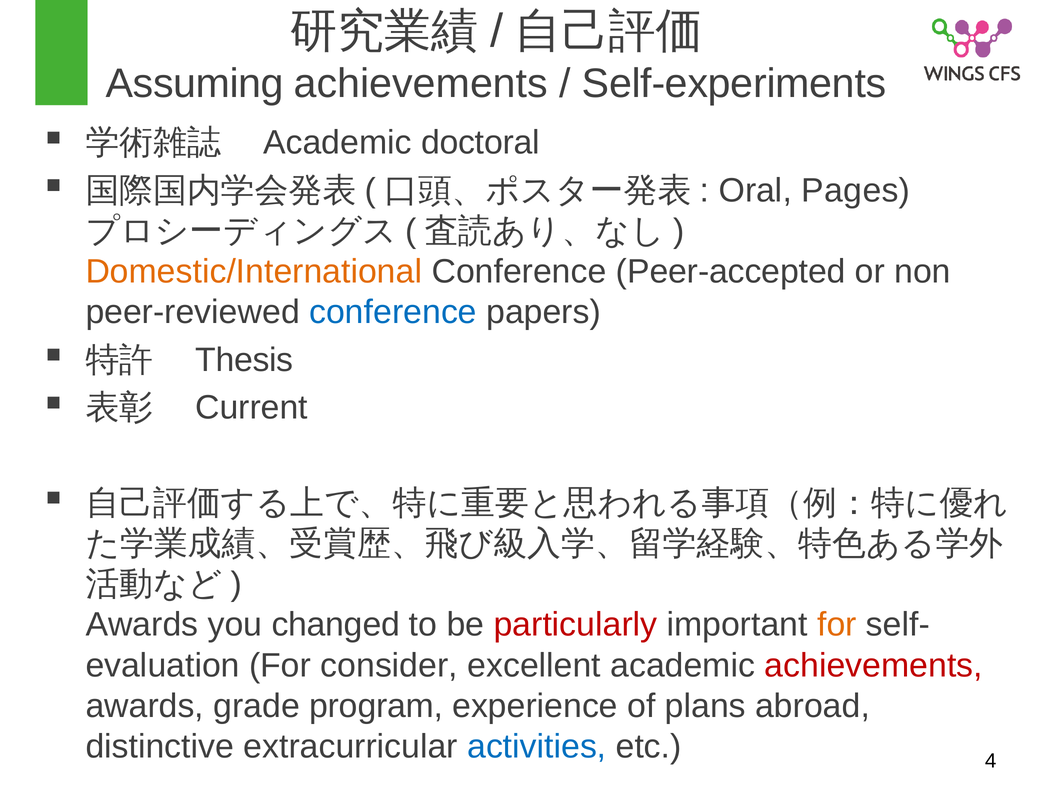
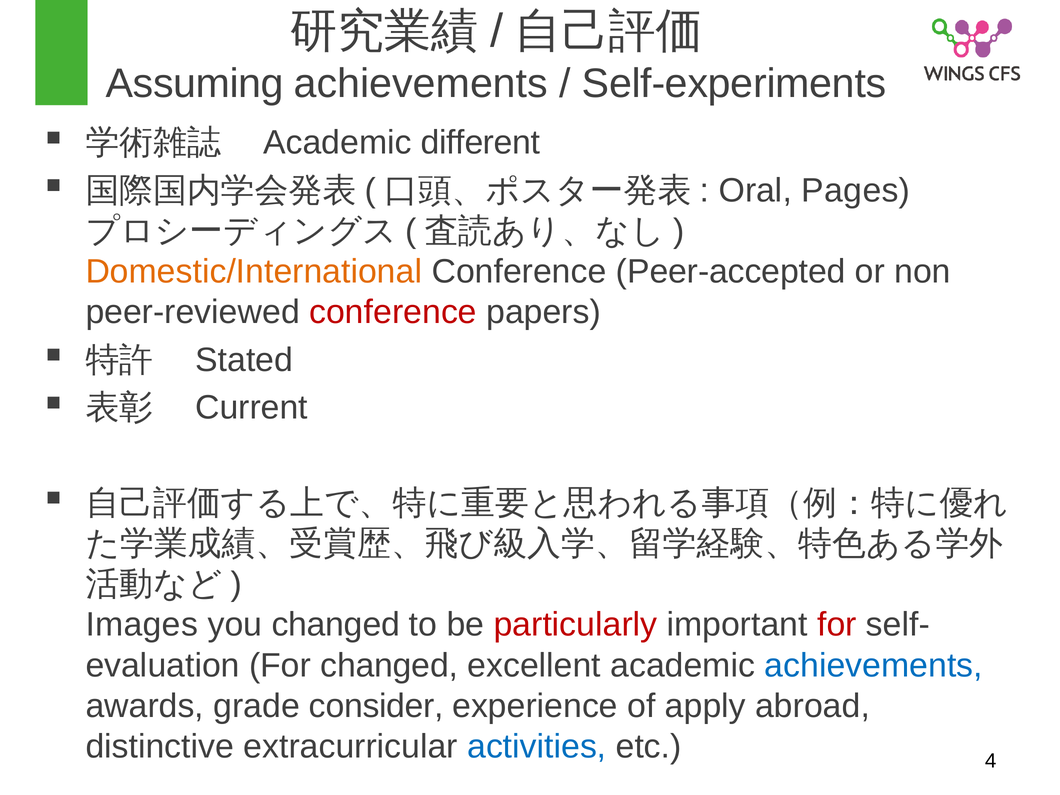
doctoral: doctoral -> different
conference at (393, 312) colour: blue -> red
Thesis: Thesis -> Stated
Awards at (142, 625): Awards -> Images
for at (837, 625) colour: orange -> red
For consider: consider -> changed
achievements at (874, 665) colour: red -> blue
program: program -> consider
plans: plans -> apply
